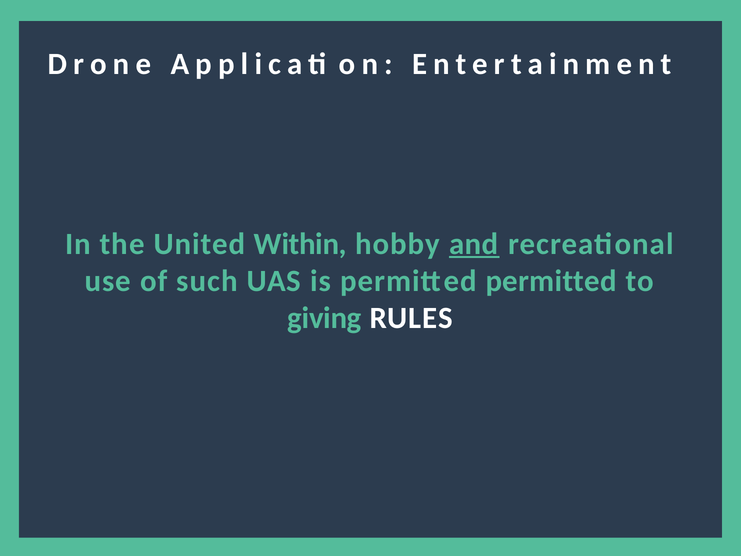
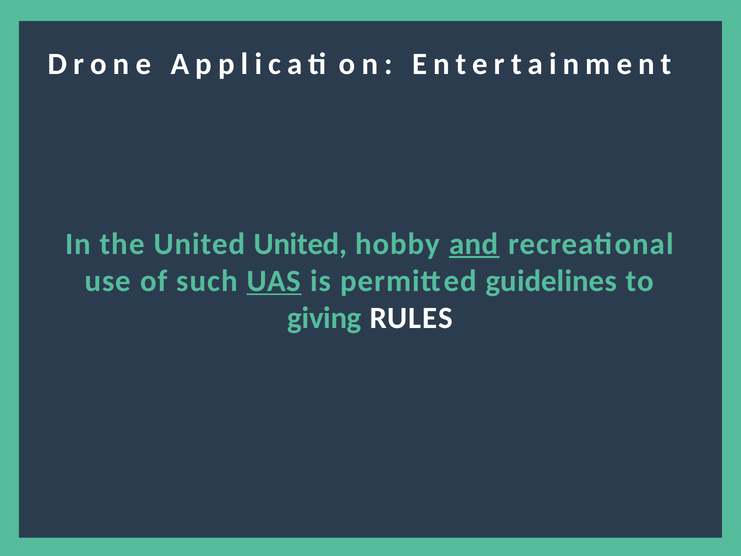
United Within: Within -> United
UAS underline: none -> present
permitted permitted: permitted -> guidelines
